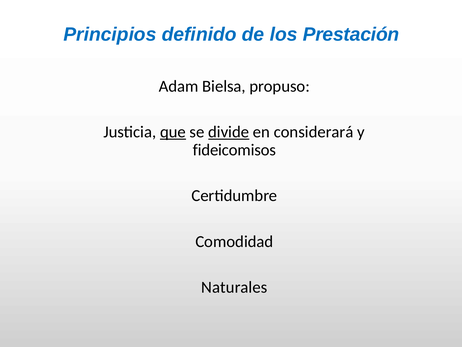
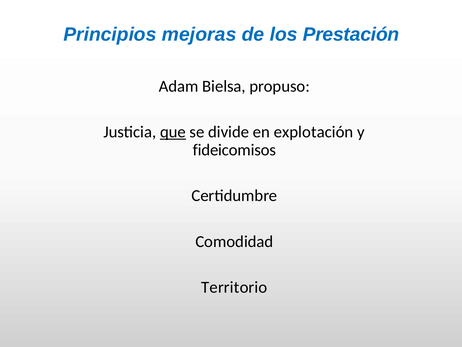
definido: definido -> mejoras
divide underline: present -> none
considerará: considerará -> explotación
Naturales: Naturales -> Territorio
